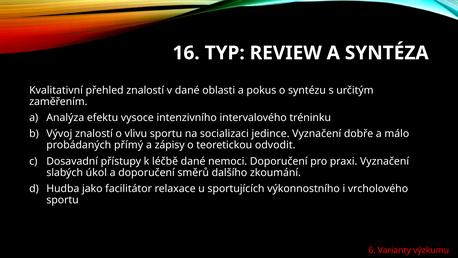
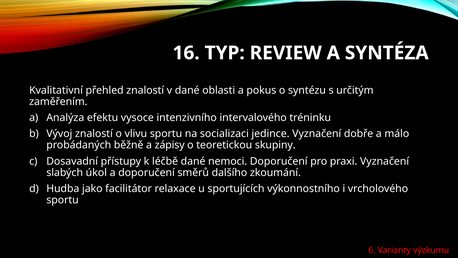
přímý: přímý -> běžně
odvodit: odvodit -> skupiny
